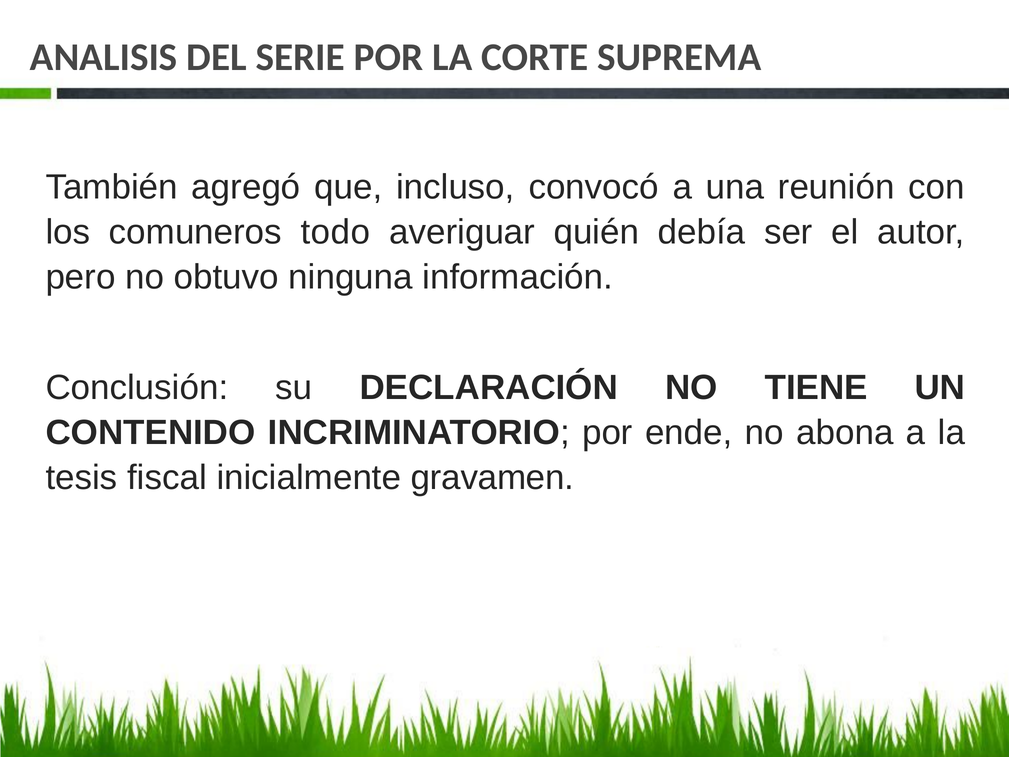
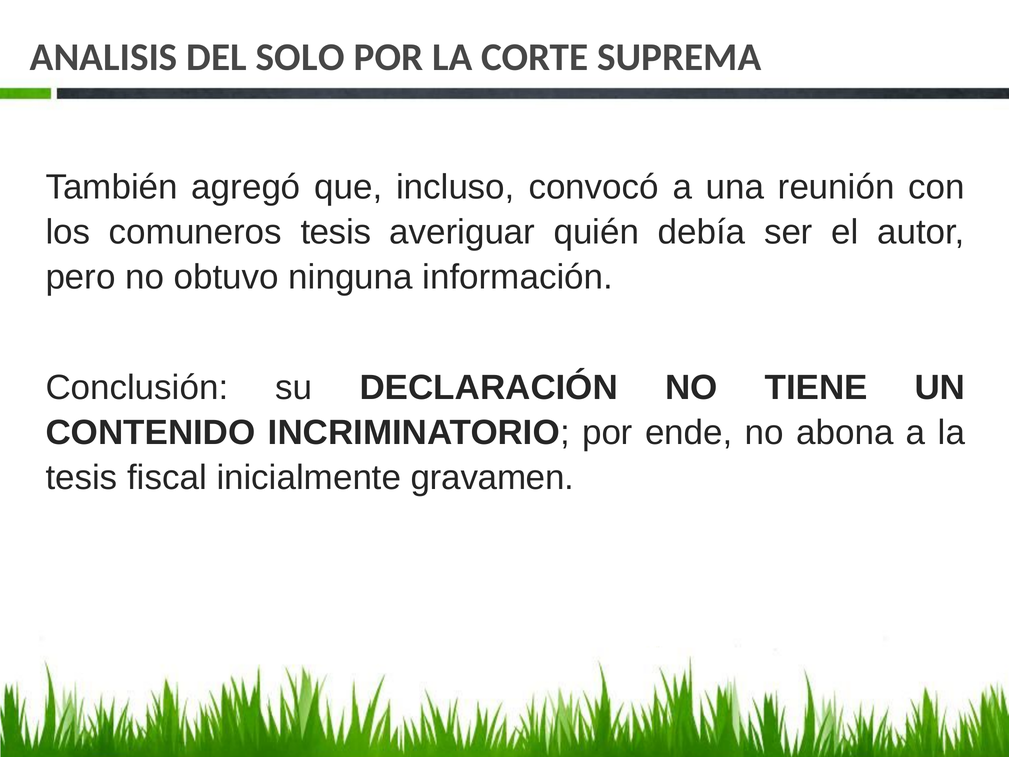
SERIE: SERIE -> SOLO
comuneros todo: todo -> tesis
